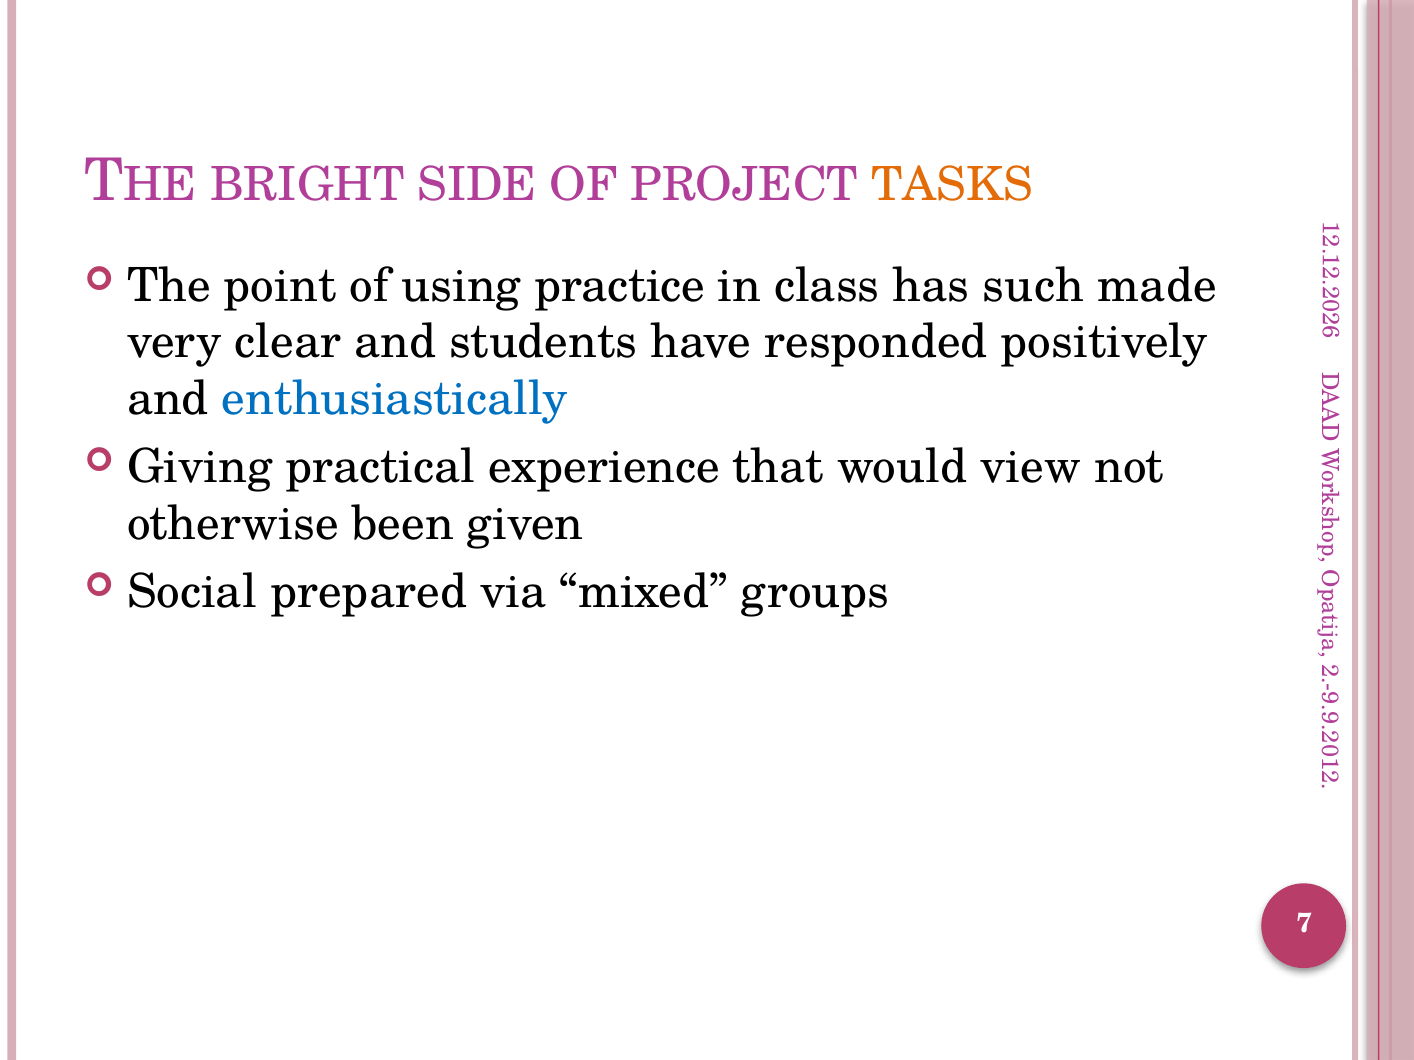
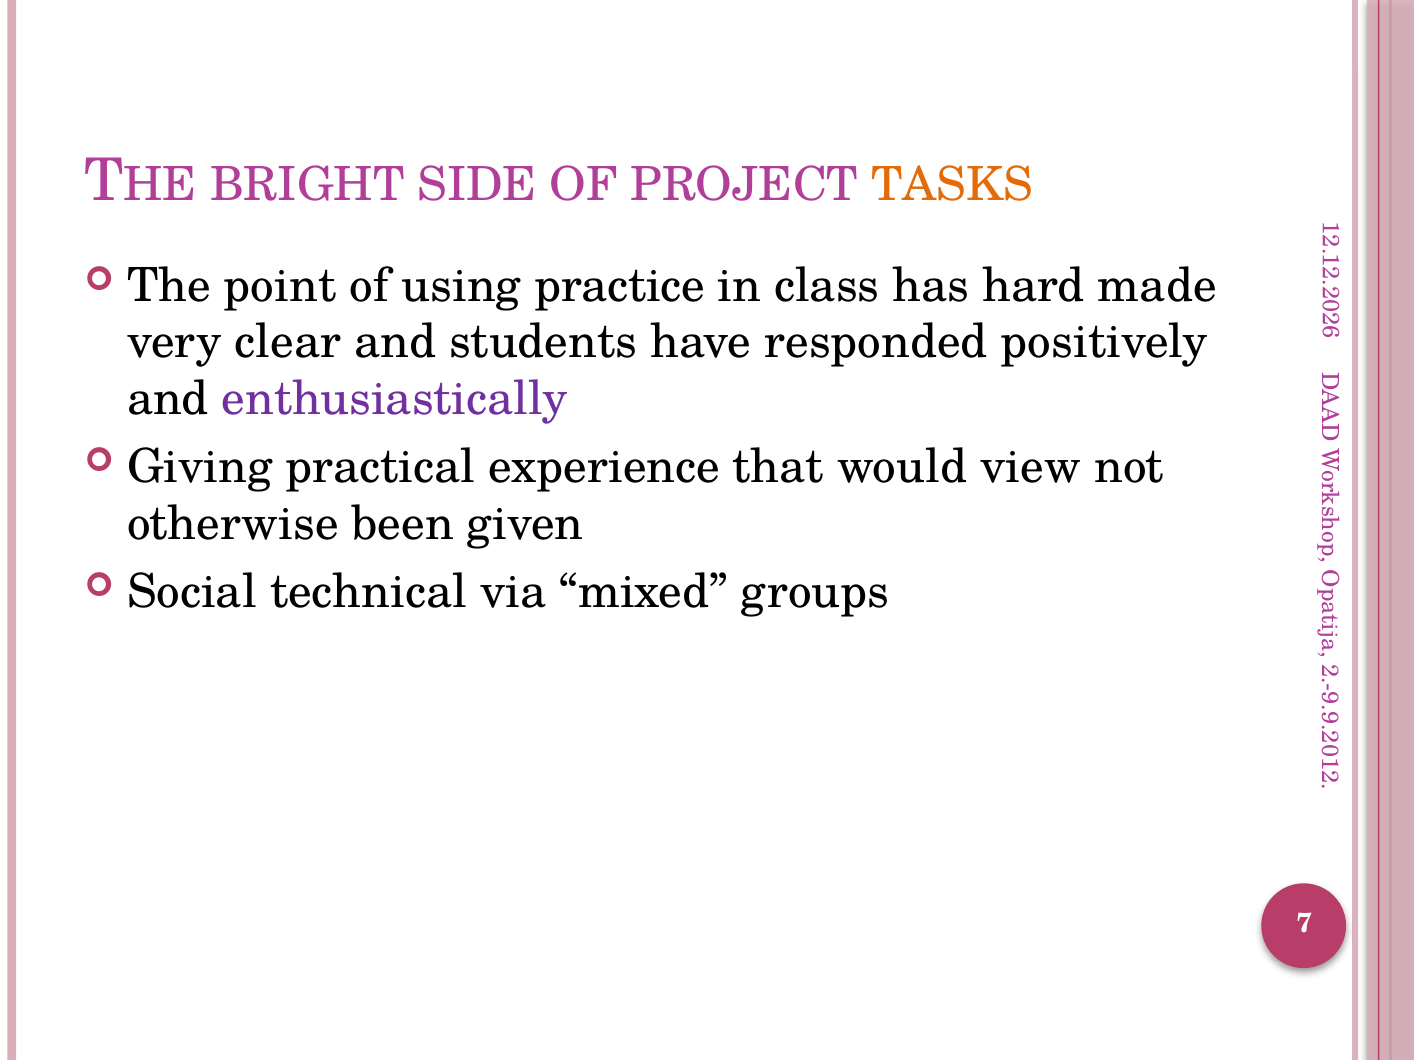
such: such -> hard
enthusiastically colour: blue -> purple
prepared: prepared -> technical
